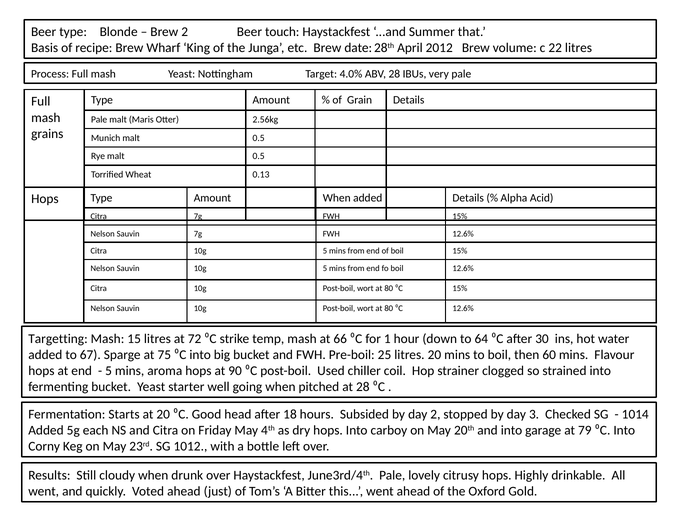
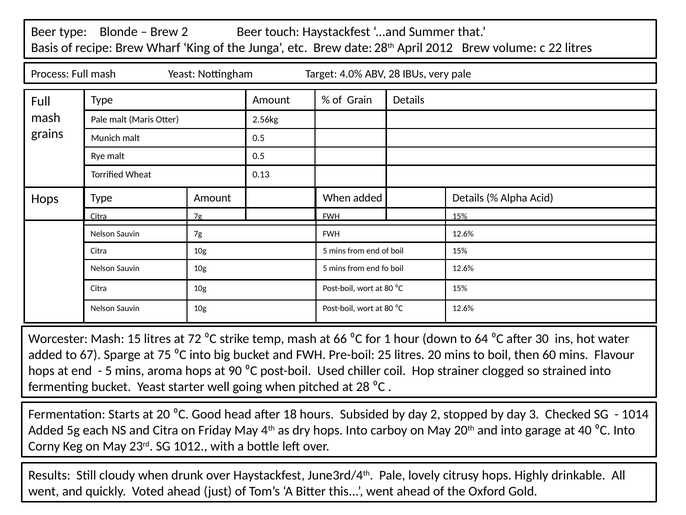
Targetting: Targetting -> Worcester
79: 79 -> 40
